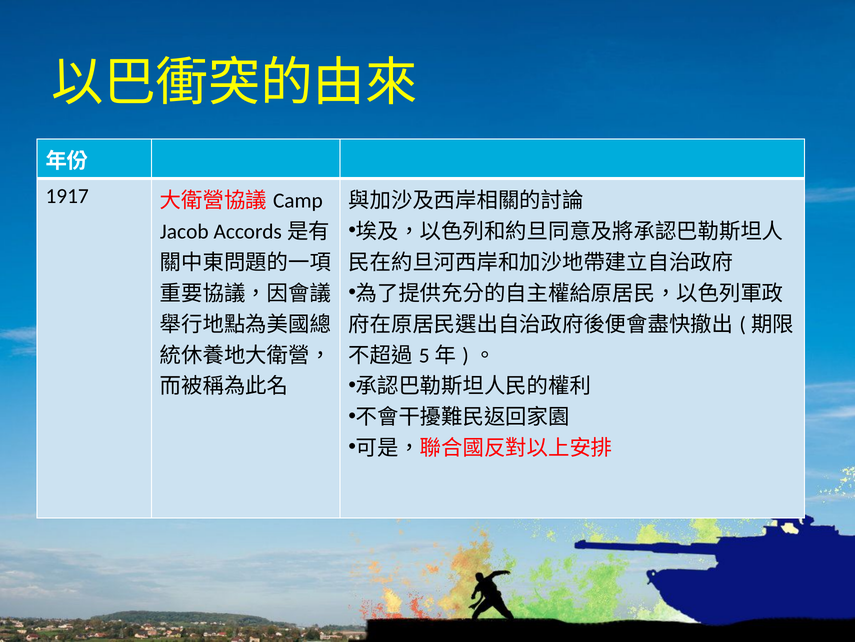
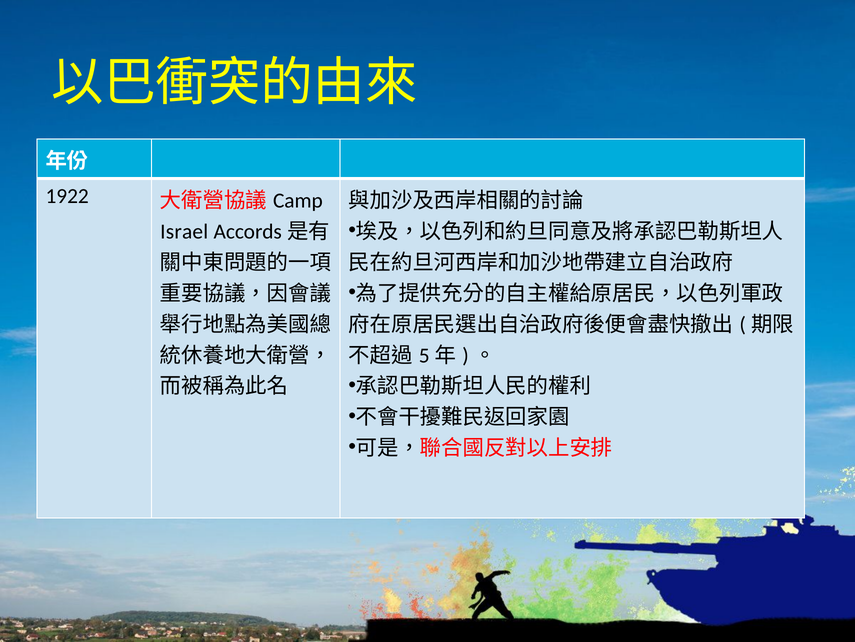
1917: 1917 -> 1922
Jacob: Jacob -> Israel
